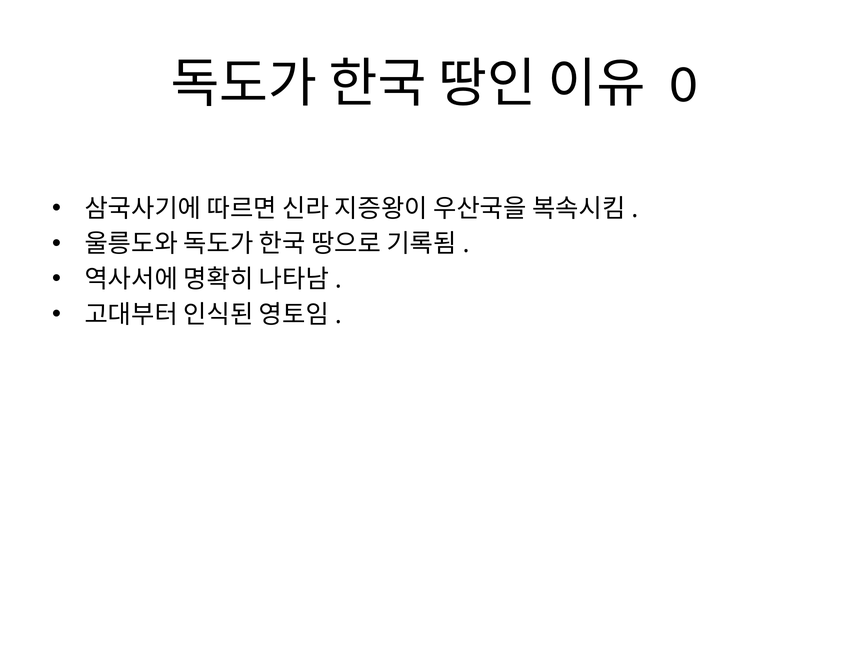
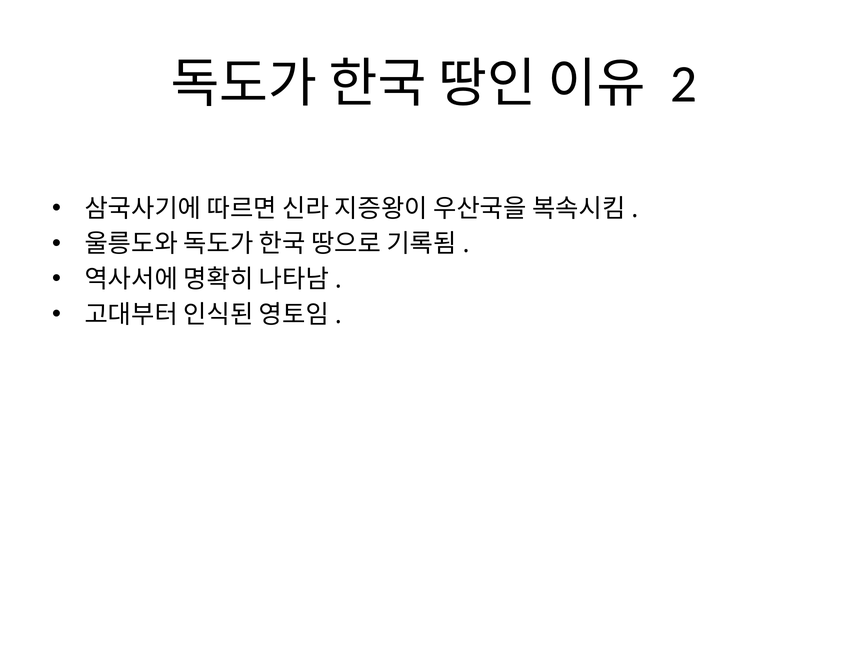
0: 0 -> 2
